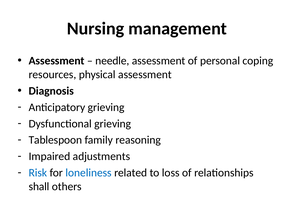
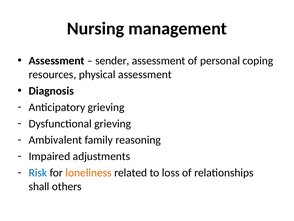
needle: needle -> sender
Tablespoon: Tablespoon -> Ambivalent
loneliness colour: blue -> orange
